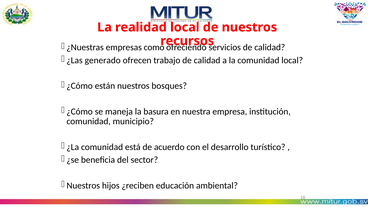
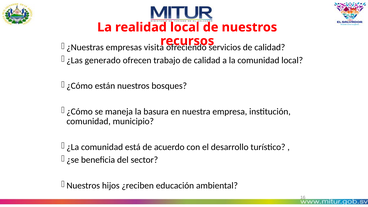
como: como -> visita
